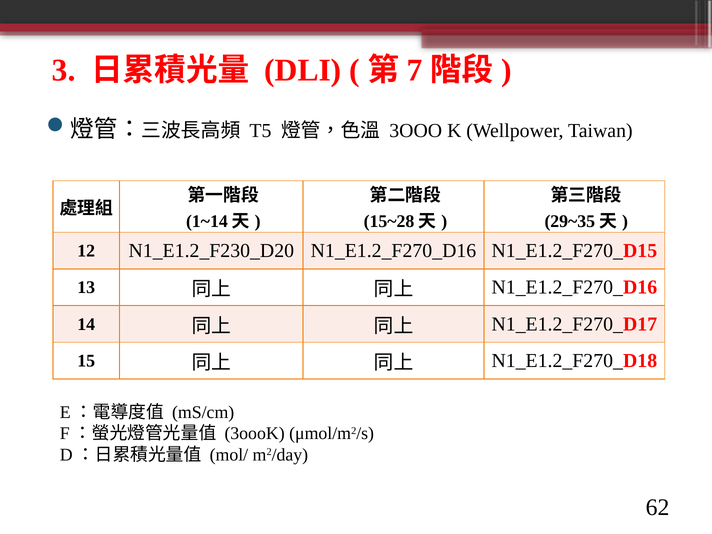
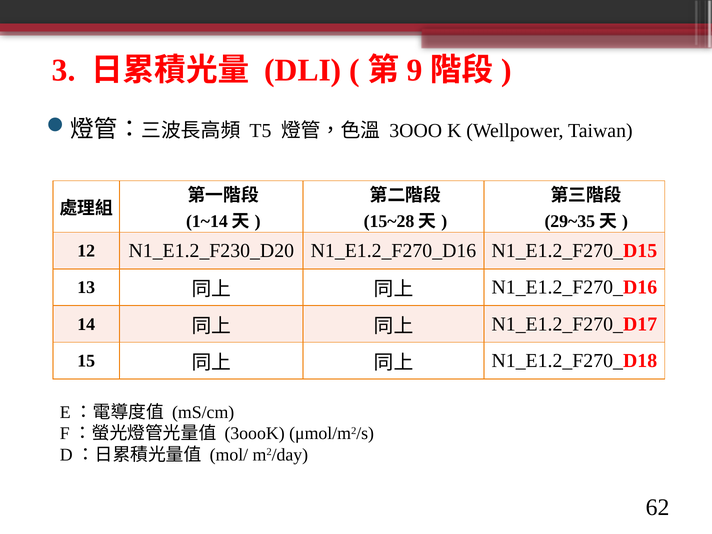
7: 7 -> 9
